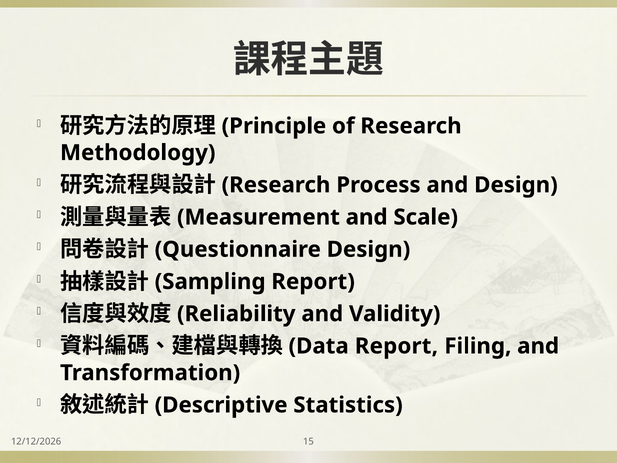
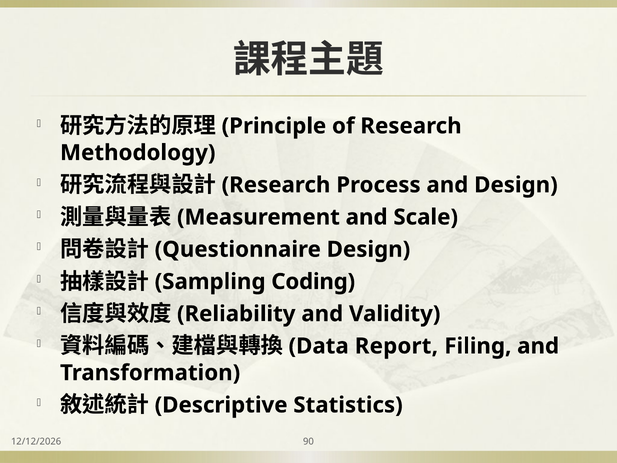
Report at (313, 281): Report -> Coding
15: 15 -> 90
